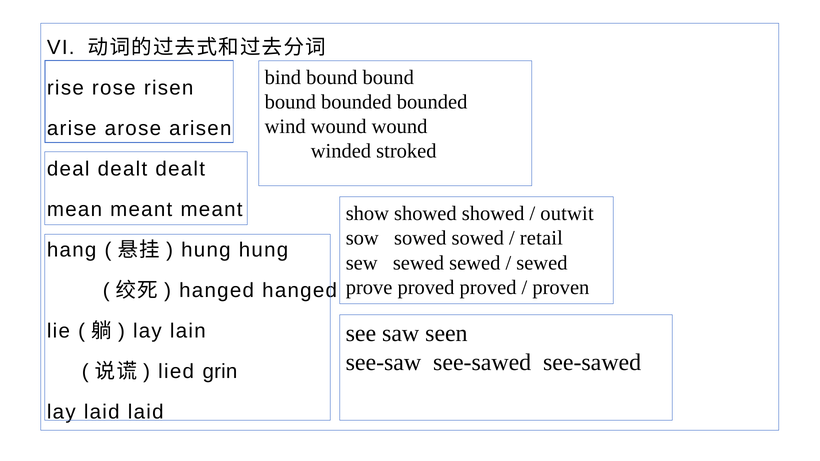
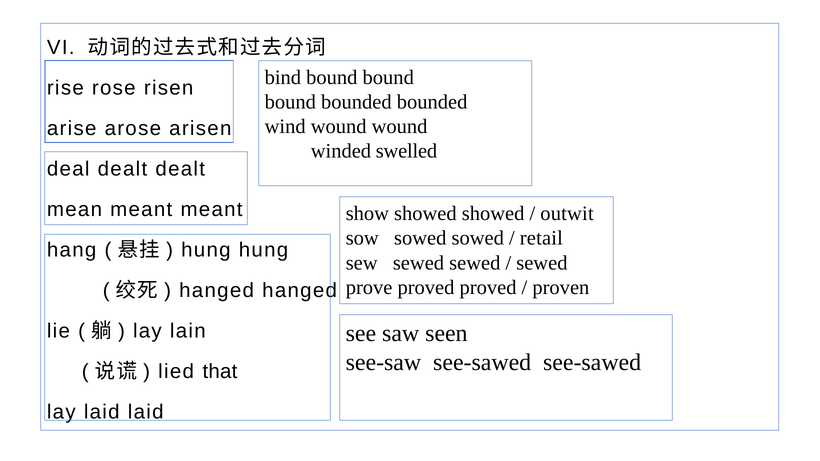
stroked: stroked -> swelled
grin: grin -> that
